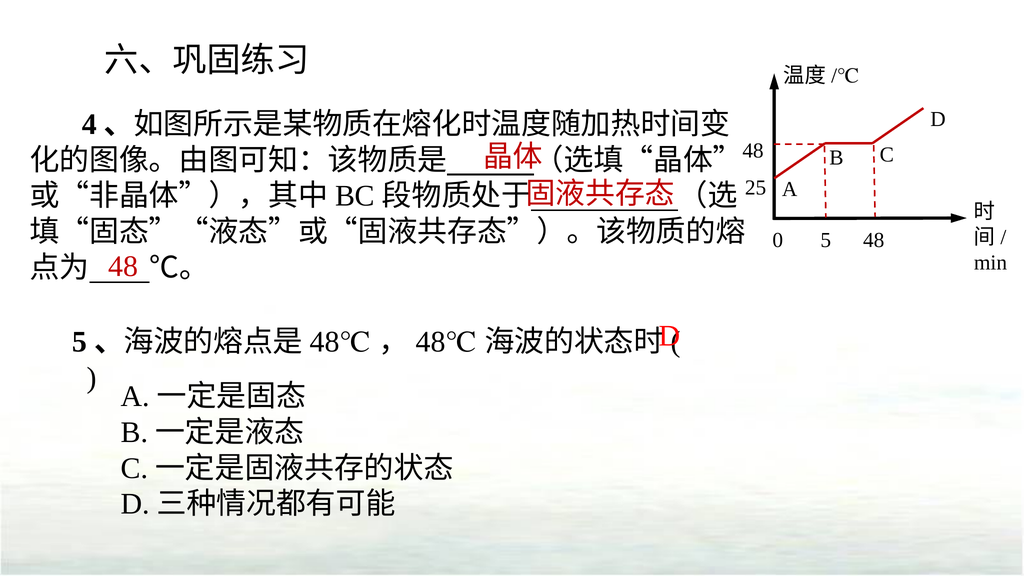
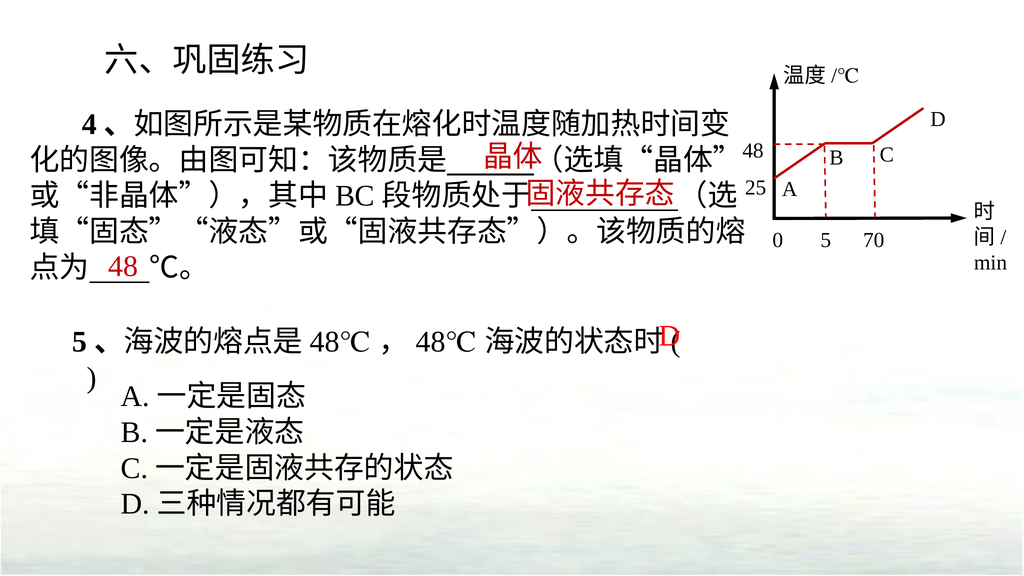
5 48: 48 -> 70
